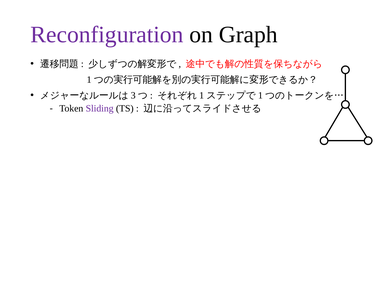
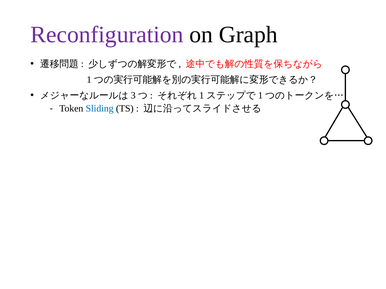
Sliding colour: purple -> blue
